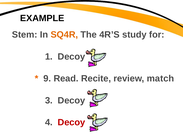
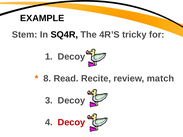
SQ4R colour: orange -> black
study: study -> tricky
9: 9 -> 8
